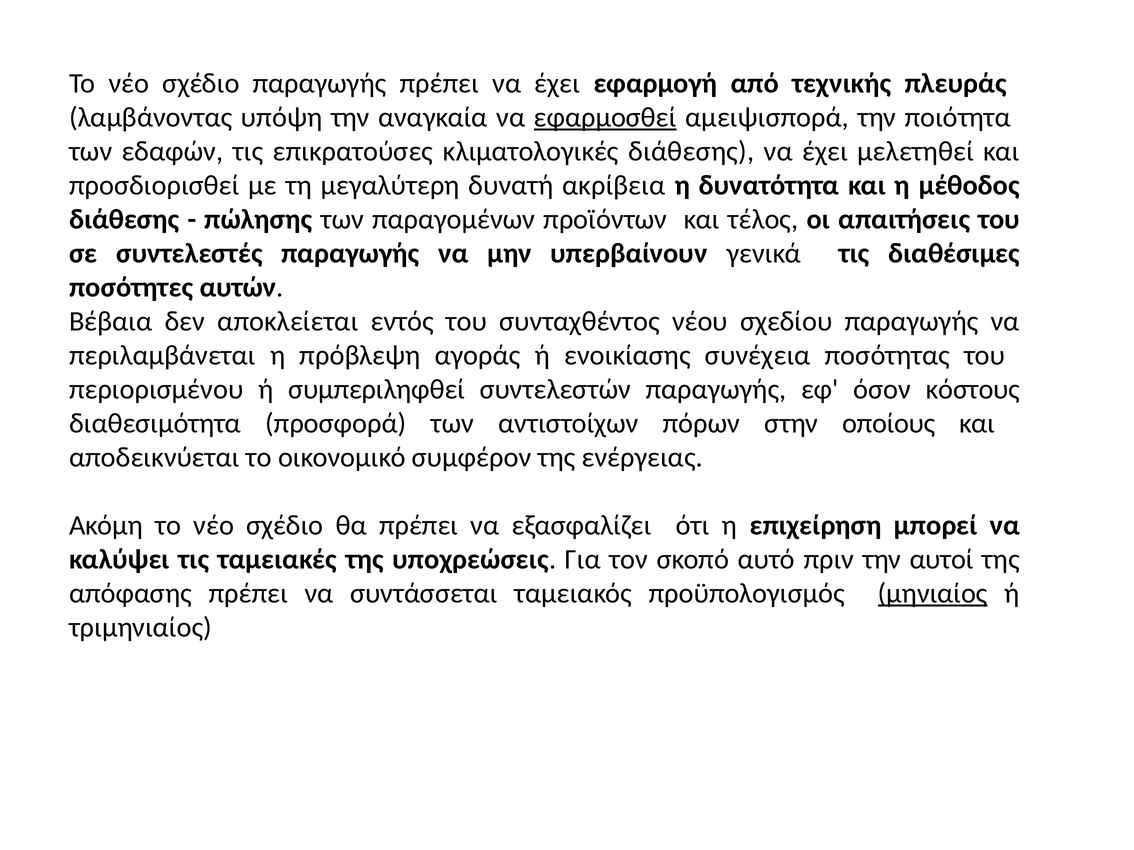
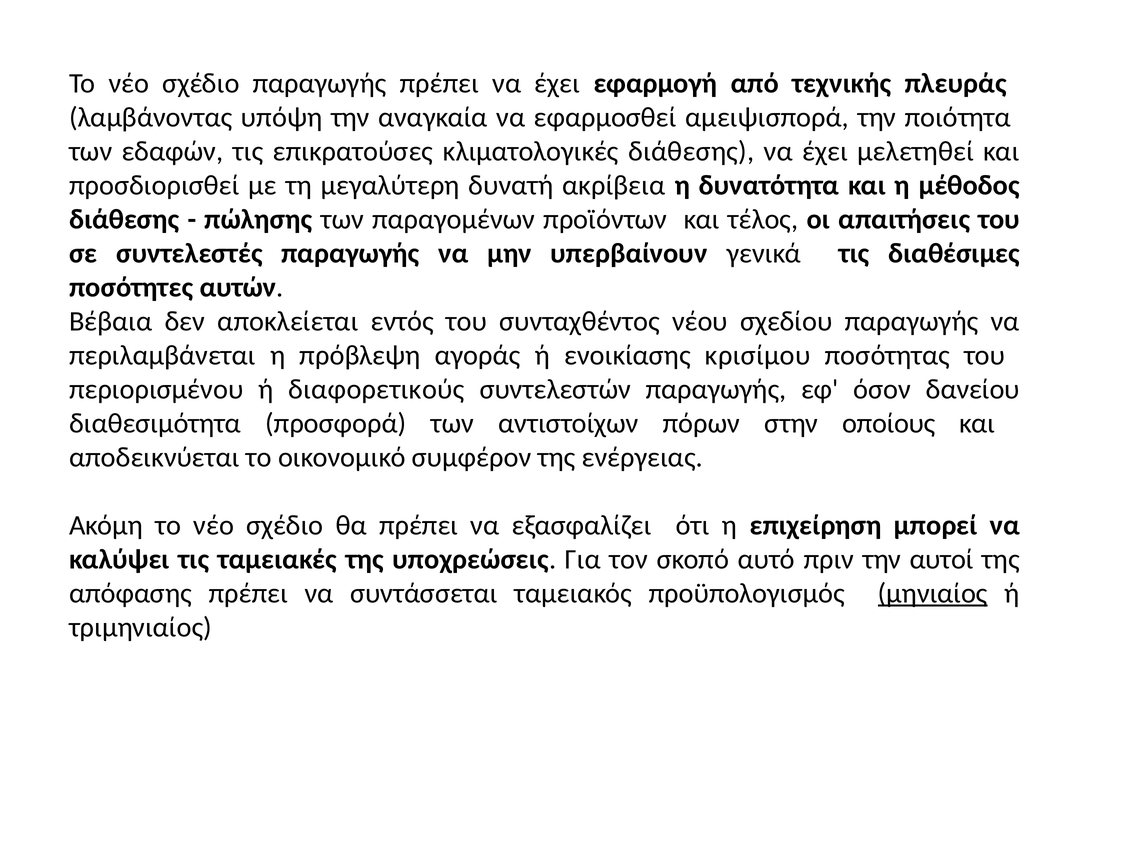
εφαρμοσθεί underline: present -> none
συνέχεια: συνέχεια -> κρισίμου
συμπεριληφθεί: συμπεριληφθεί -> διαφορετικούς
κόστους: κόστους -> δανείου
